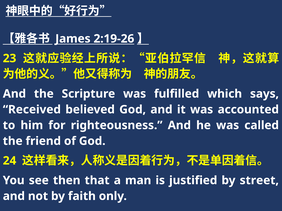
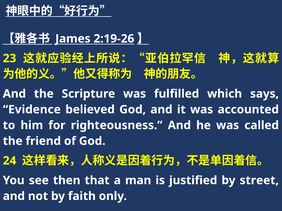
Received: Received -> Evidence
